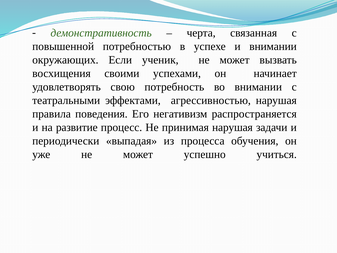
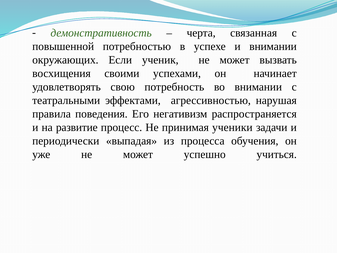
принимая нарушая: нарушая -> ученики
